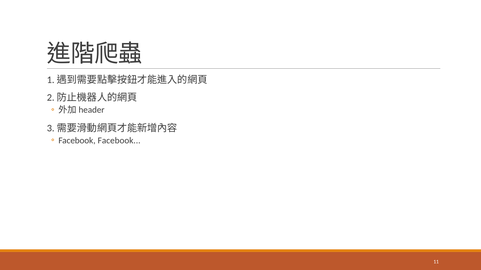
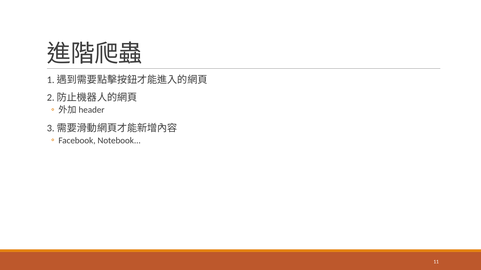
Facebook Facebook: Facebook -> Notebook
